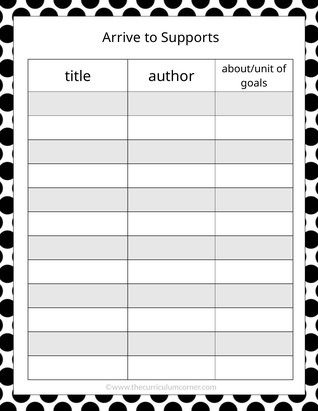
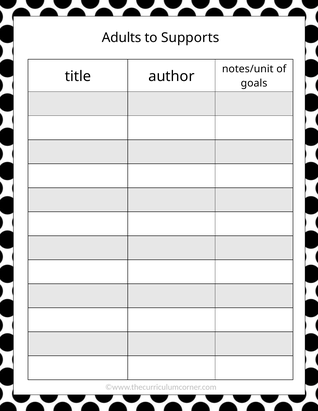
Arrive: Arrive -> Adults
about/unit: about/unit -> notes/unit
